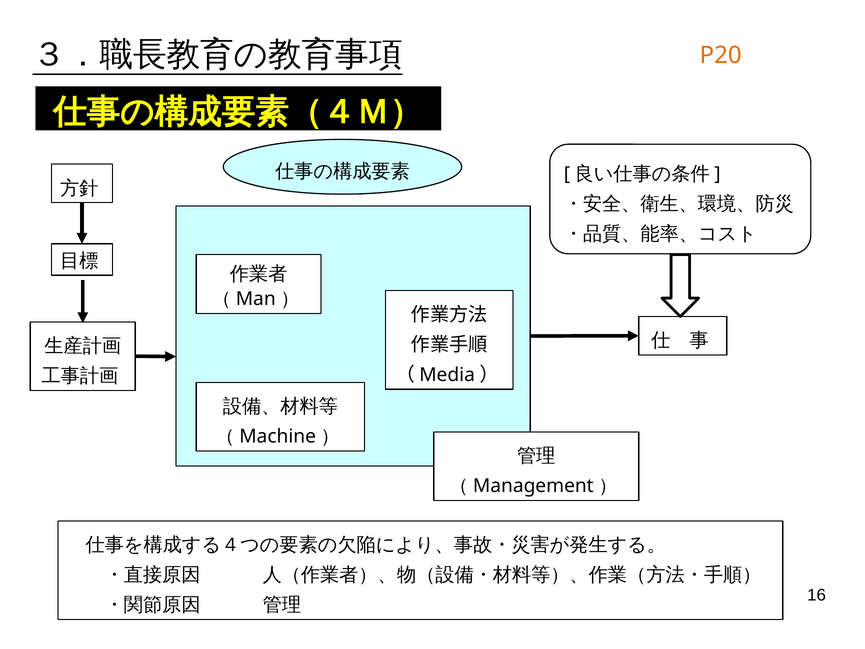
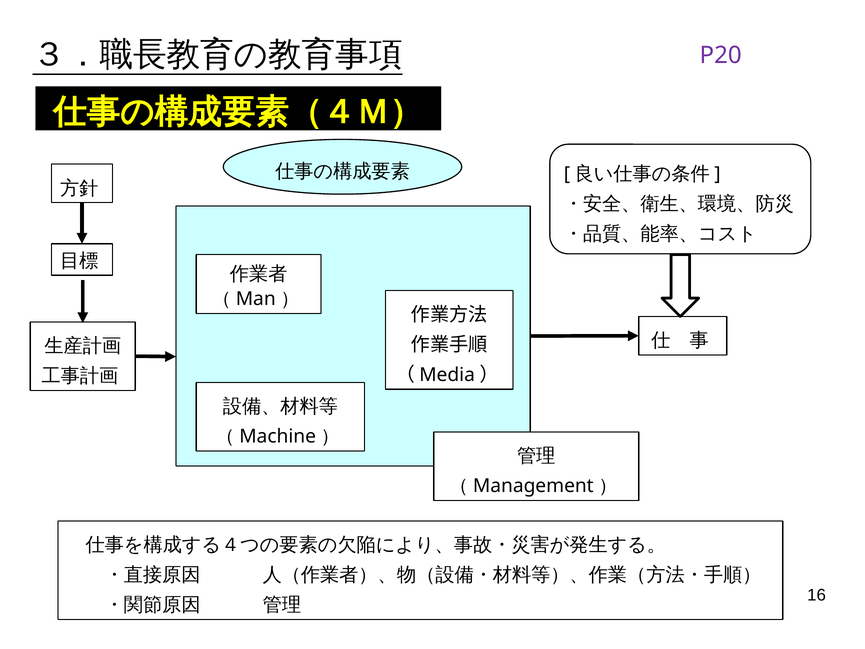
P20 colour: orange -> purple
